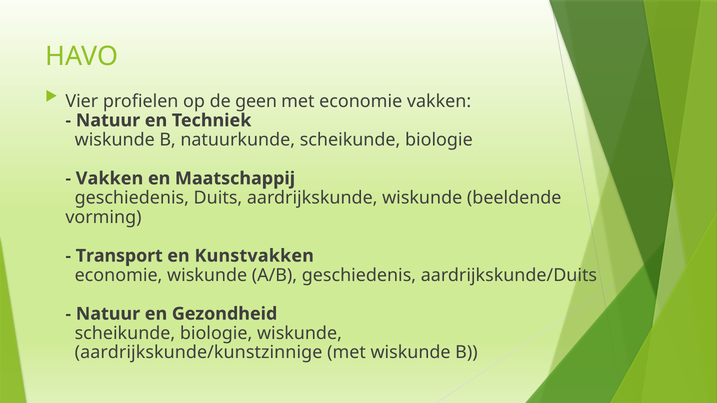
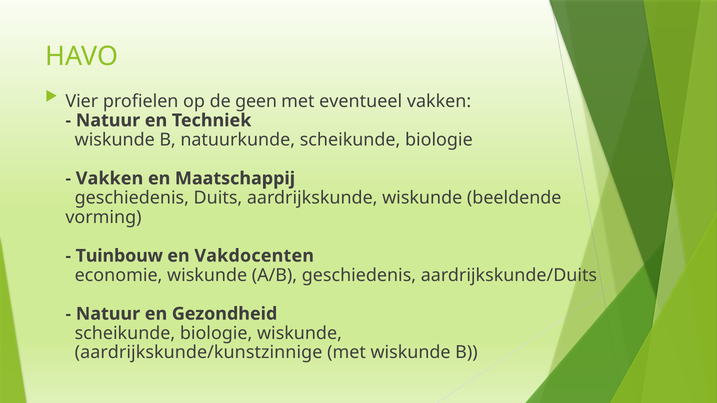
met economie: economie -> eventueel
Transport: Transport -> Tuinbouw
Kunstvakken: Kunstvakken -> Vakdocenten
